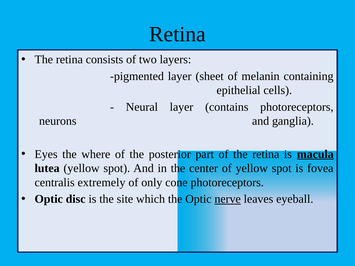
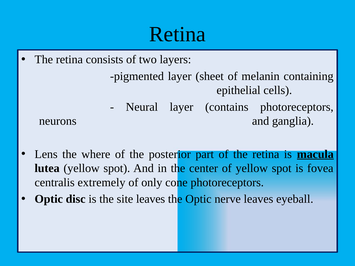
Eyes: Eyes -> Lens
site which: which -> leaves
nerve underline: present -> none
